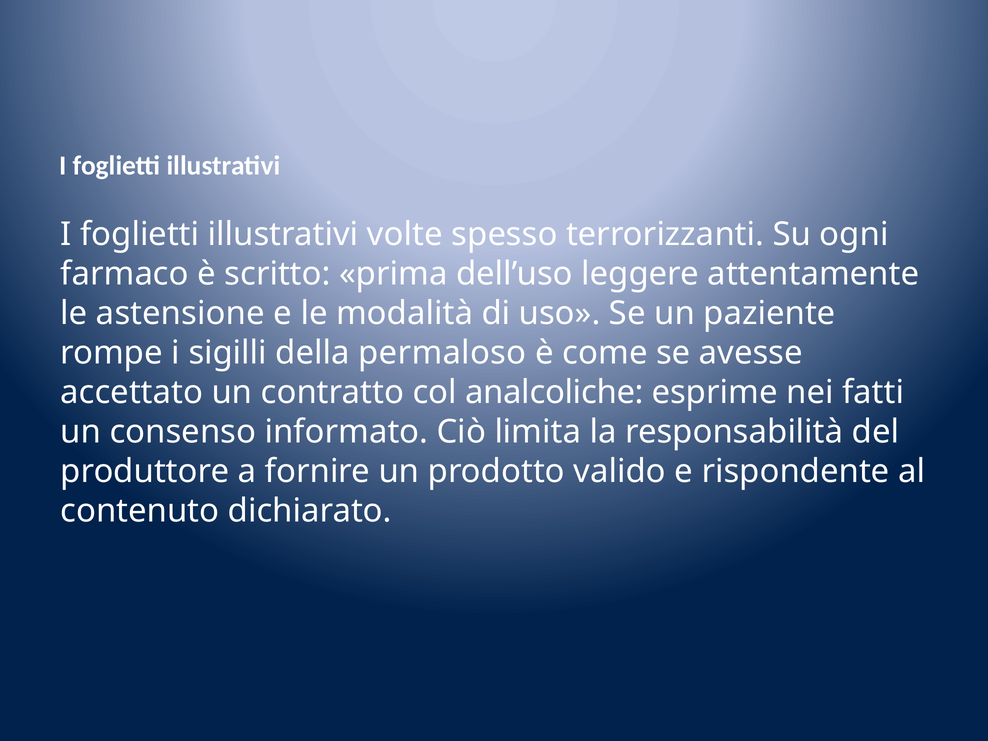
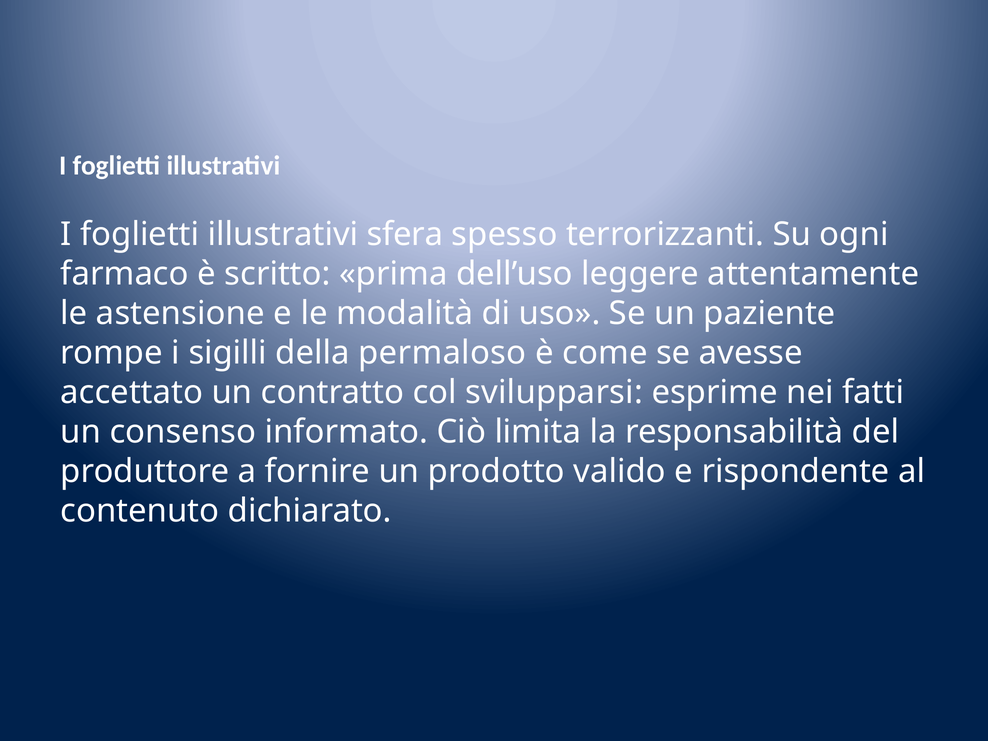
volte: volte -> sfera
analcoliche: analcoliche -> svilupparsi
